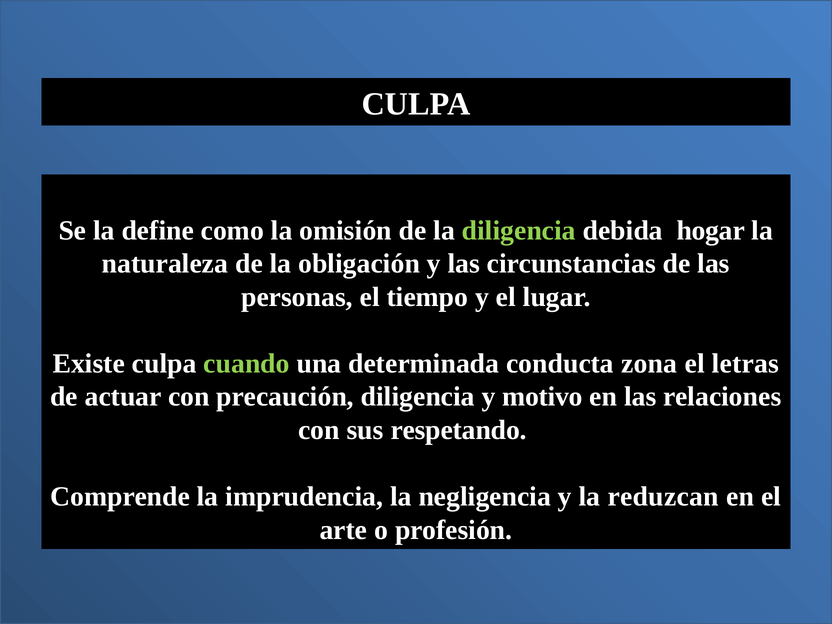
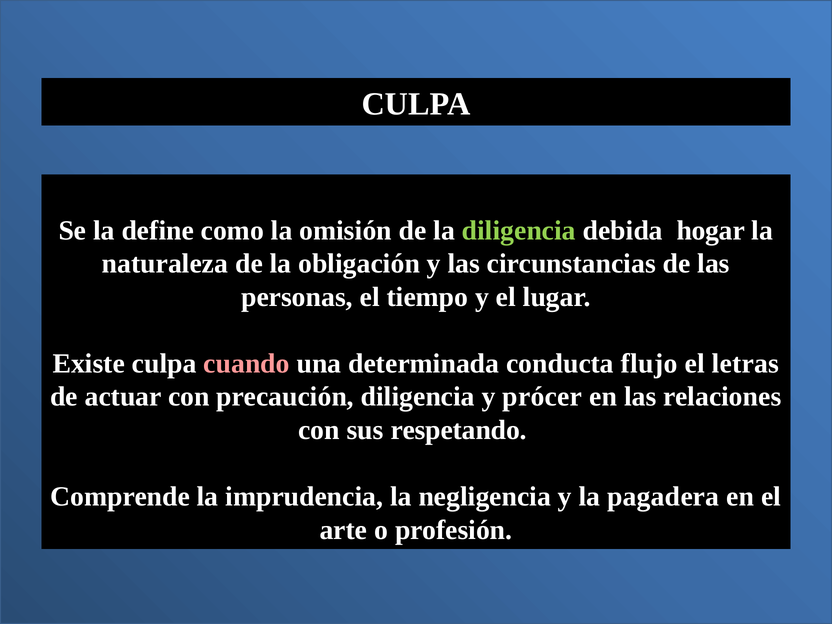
cuando colour: light green -> pink
zona: zona -> flujo
motivo: motivo -> prócer
reduzcan: reduzcan -> pagadera
